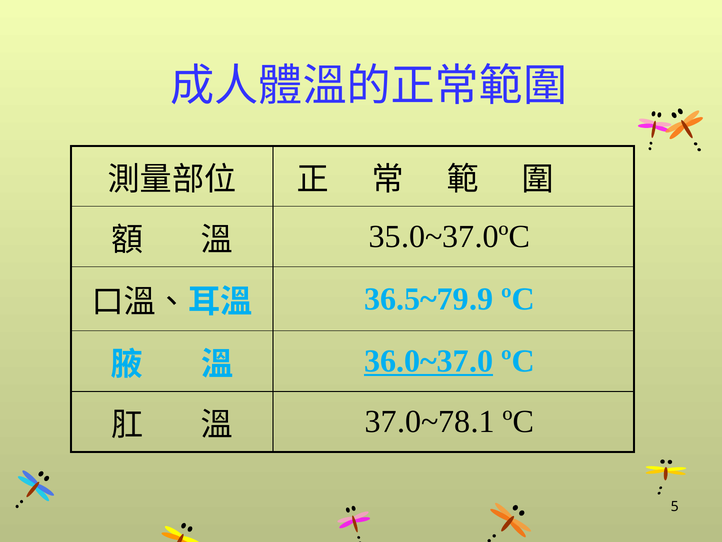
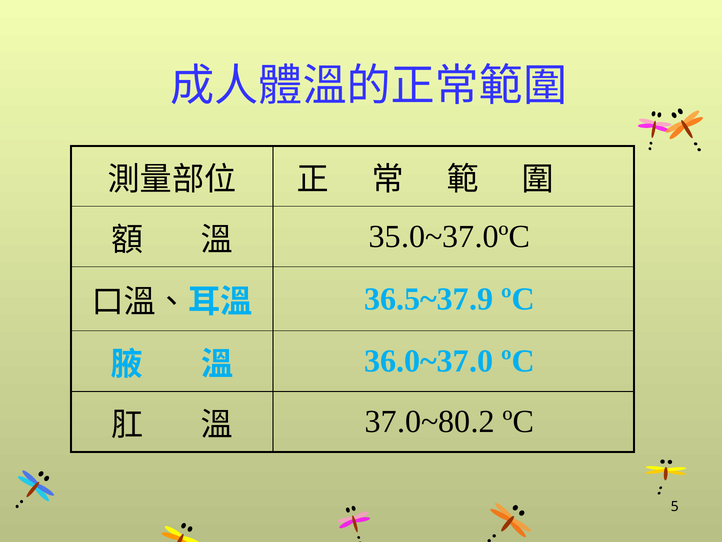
36.5~79.9: 36.5~79.9 -> 36.5~37.9
36.0~37.0 underline: present -> none
37.0~78.1: 37.0~78.1 -> 37.0~80.2
